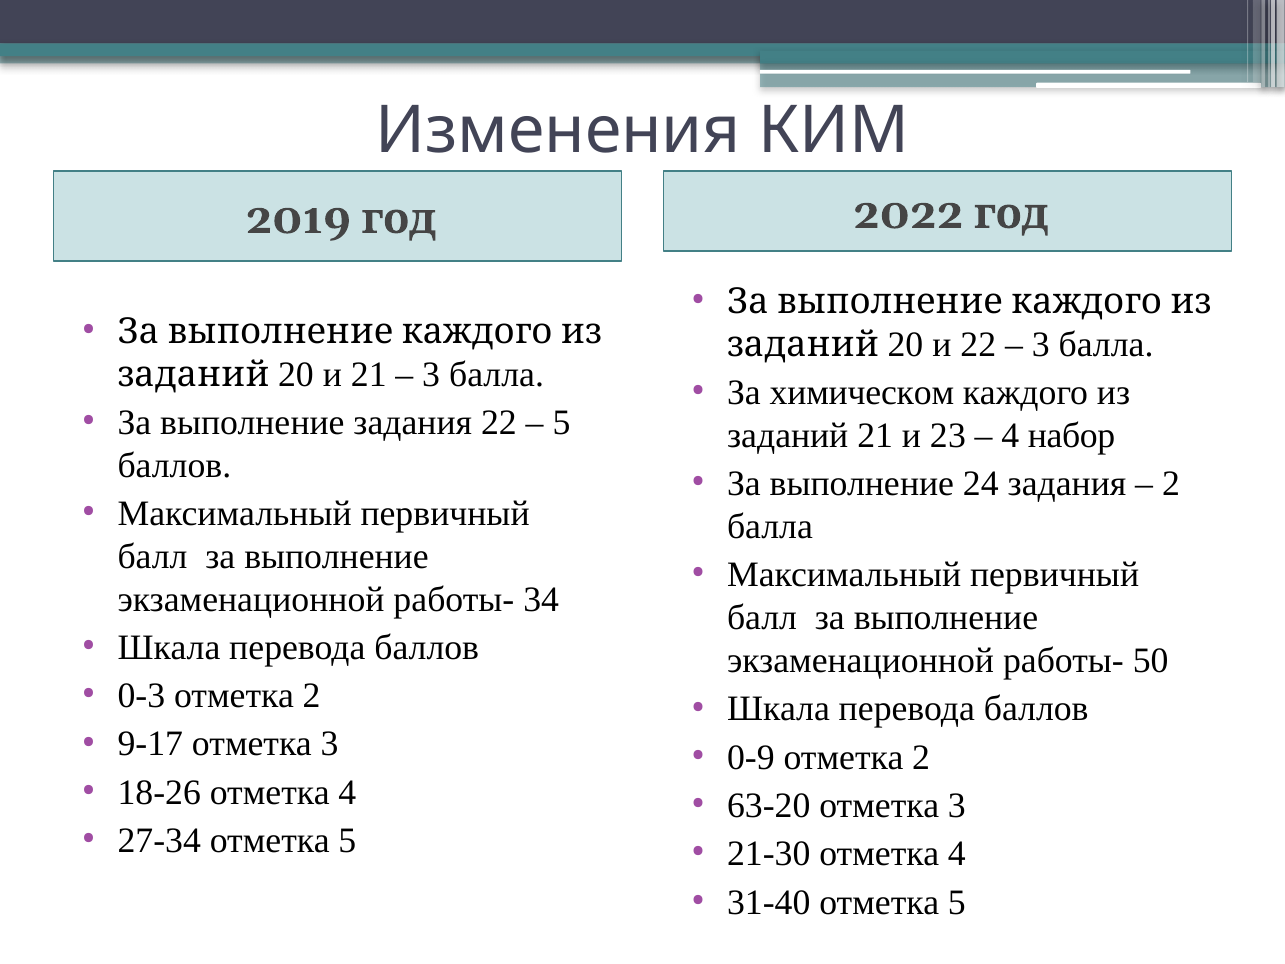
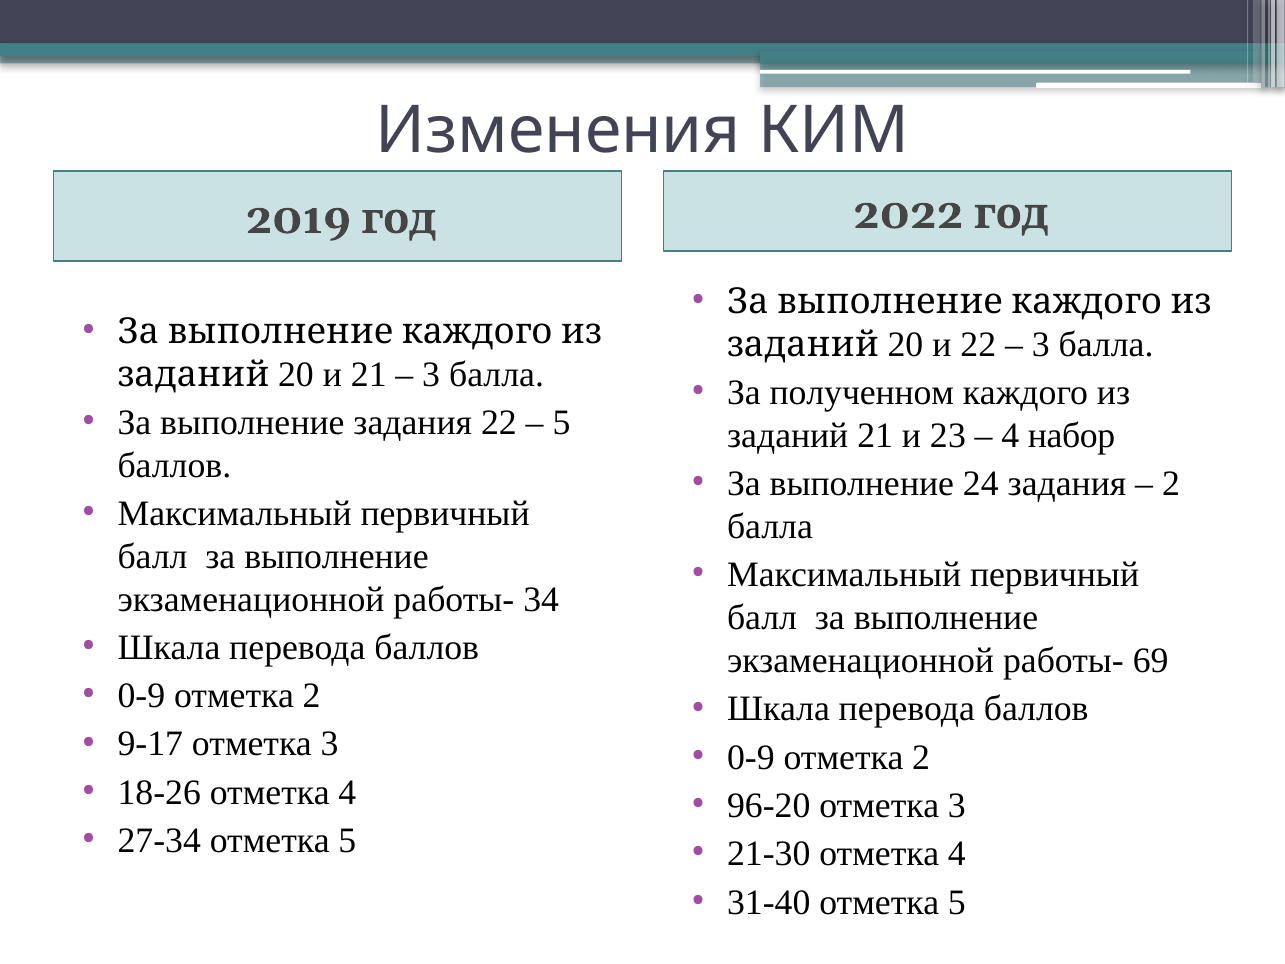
химическом: химическом -> полученном
50: 50 -> 69
0-3 at (141, 696): 0-3 -> 0-9
63-20: 63-20 -> 96-20
